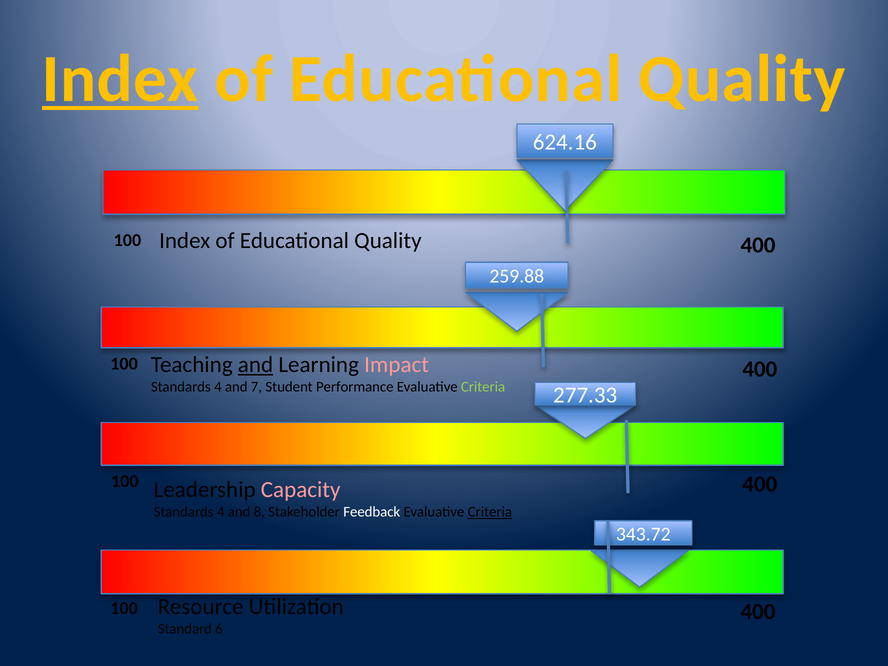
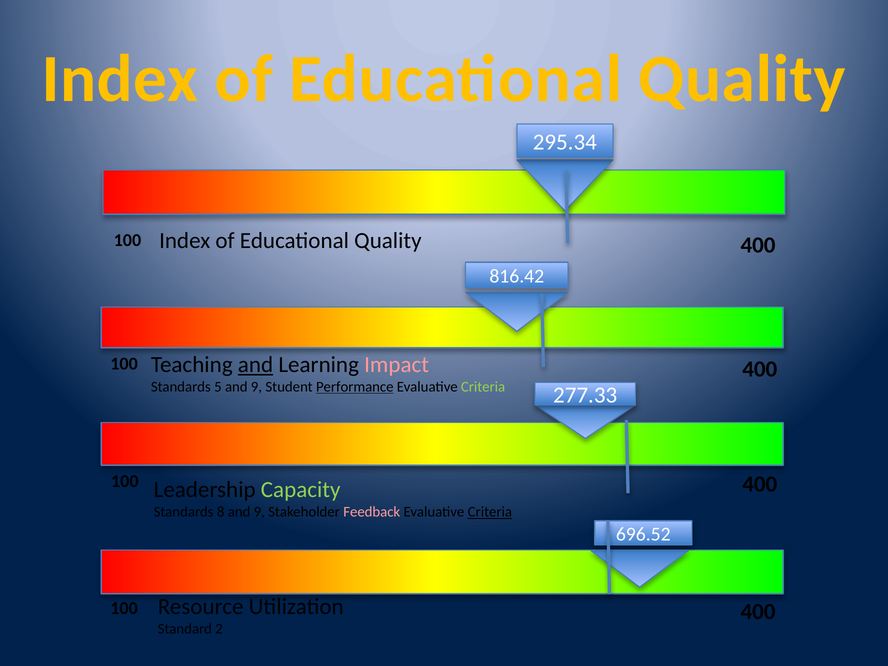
Index at (120, 79) underline: present -> none
624.16: 624.16 -> 295.34
259.88: 259.88 -> 816.42
4 at (218, 387): 4 -> 5
7 at (256, 387): 7 -> 9
Performance underline: none -> present
Capacity colour: pink -> light green
4 at (221, 512): 4 -> 8
8 at (259, 512): 8 -> 9
Feedback colour: white -> pink
343.72: 343.72 -> 696.52
6: 6 -> 2
